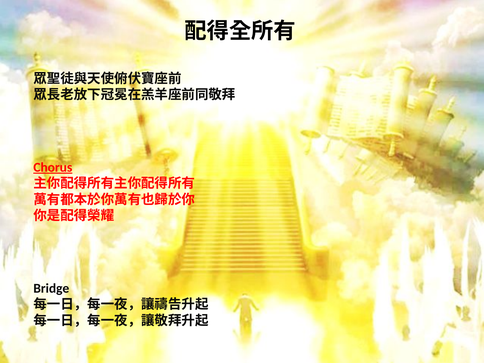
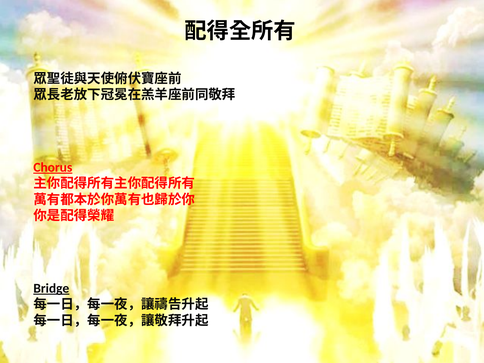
Bridge underline: none -> present
